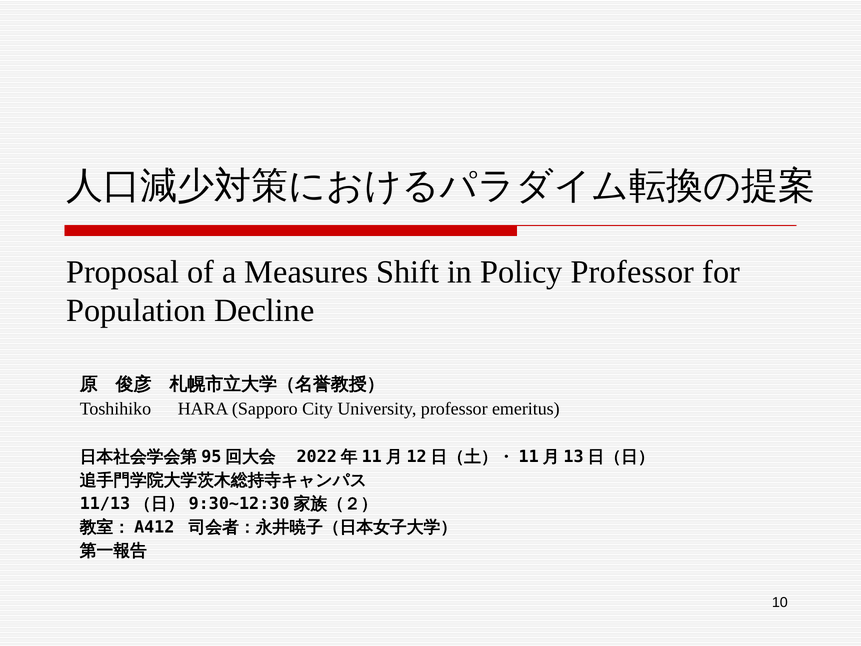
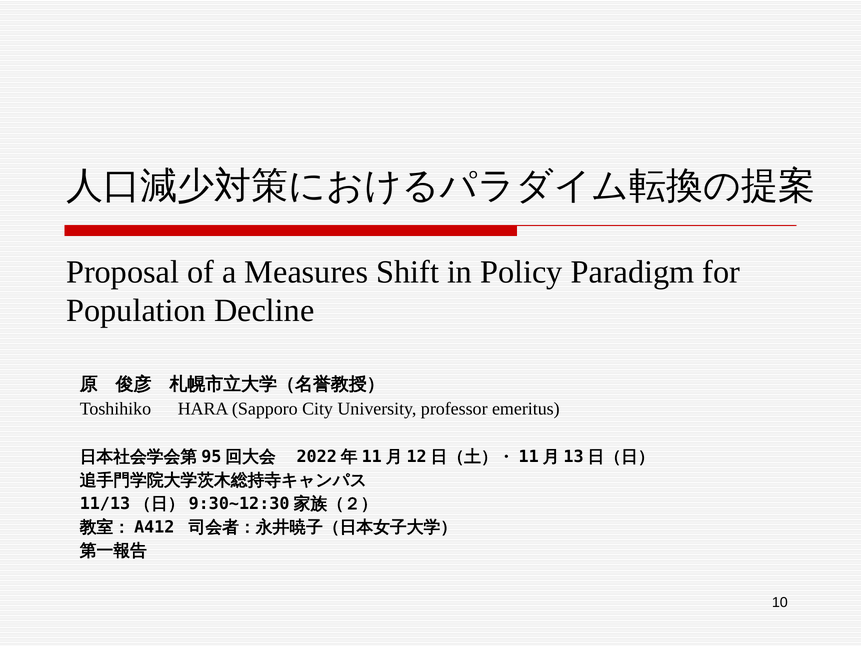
Policy Professor: Professor -> Paradigm
